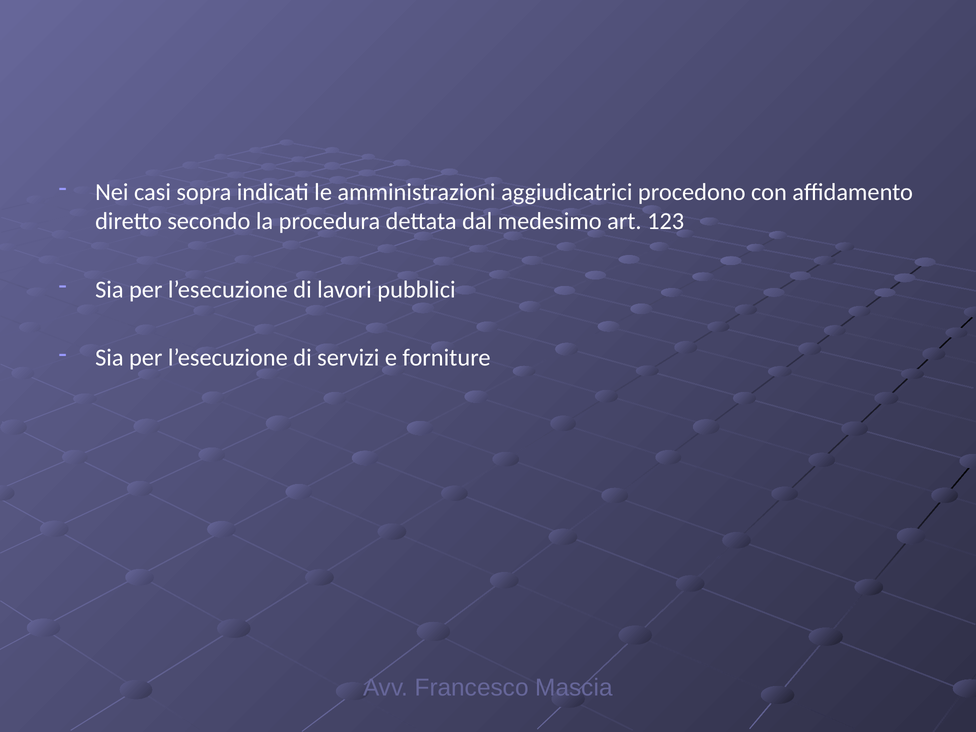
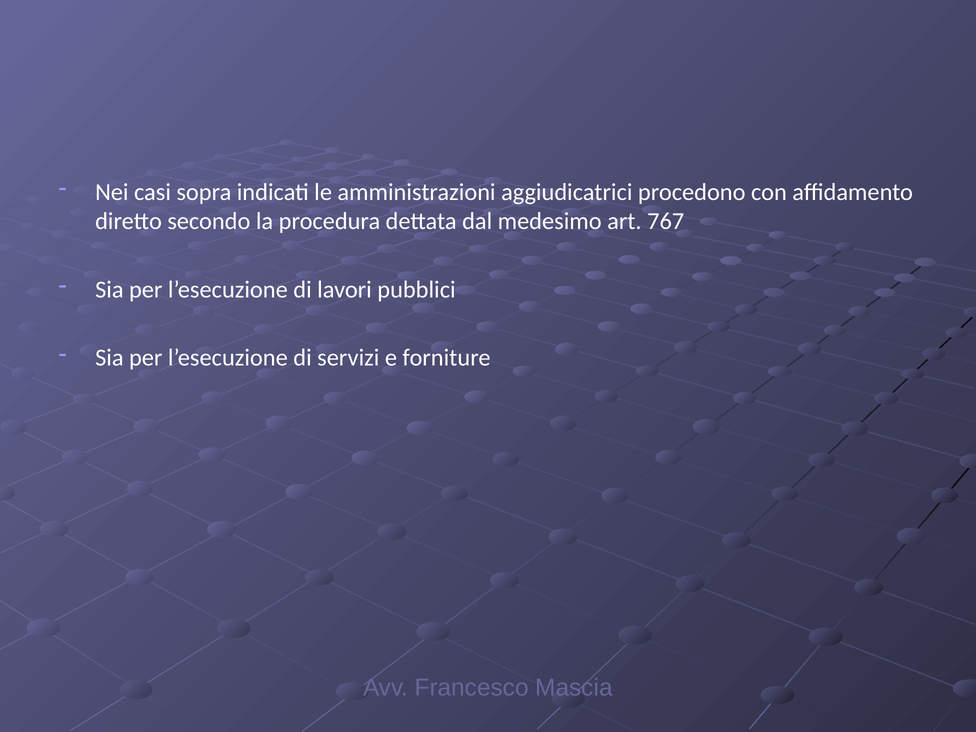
123: 123 -> 767
